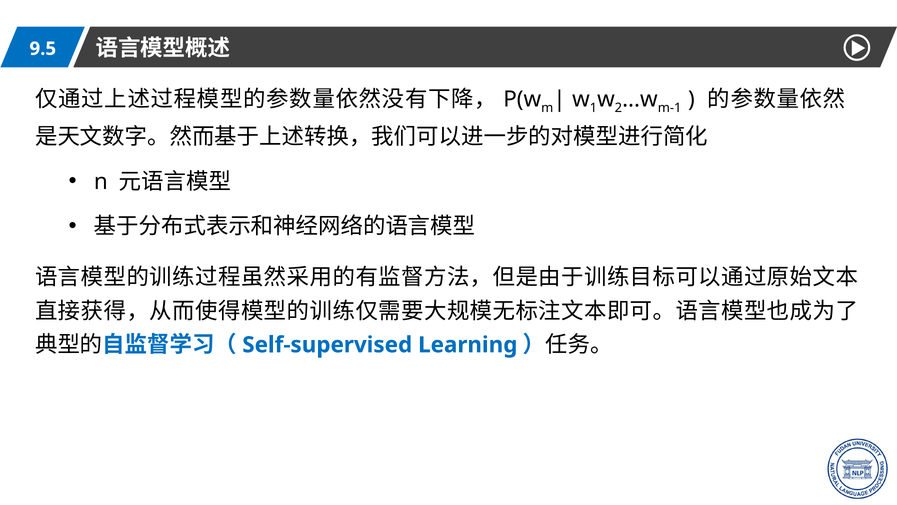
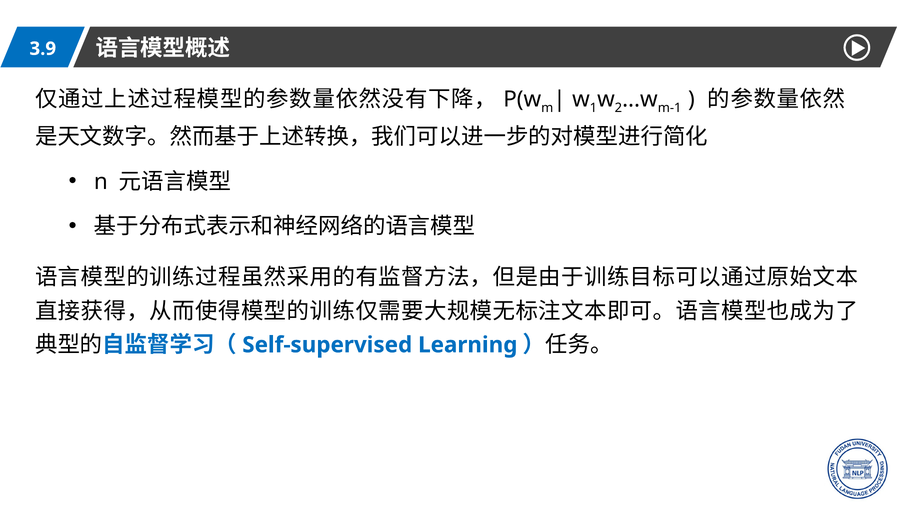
9.5: 9.5 -> 3.9
